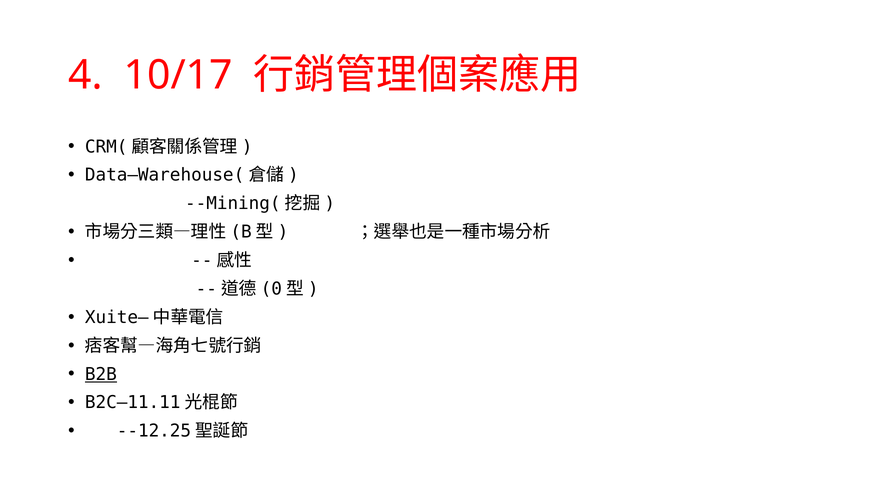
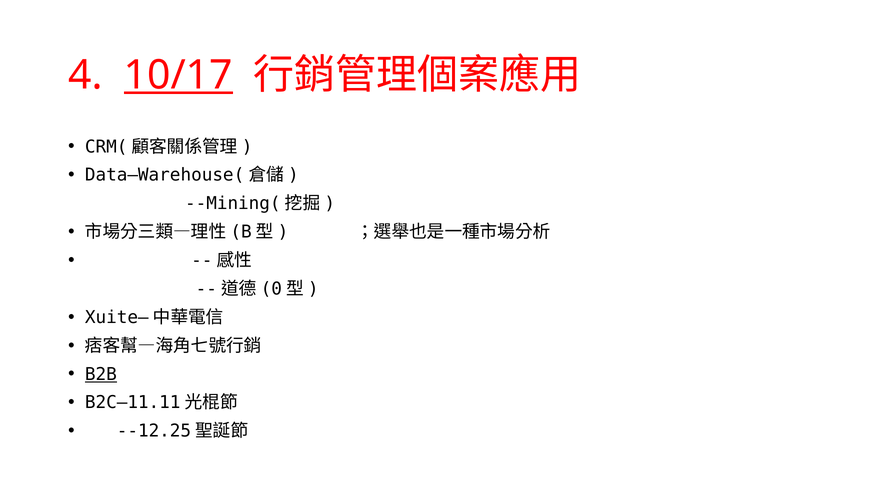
10/17 underline: none -> present
